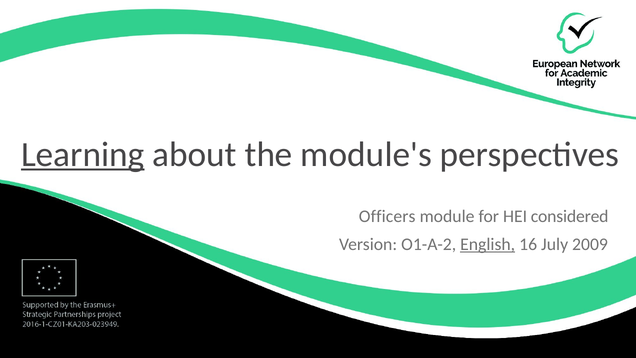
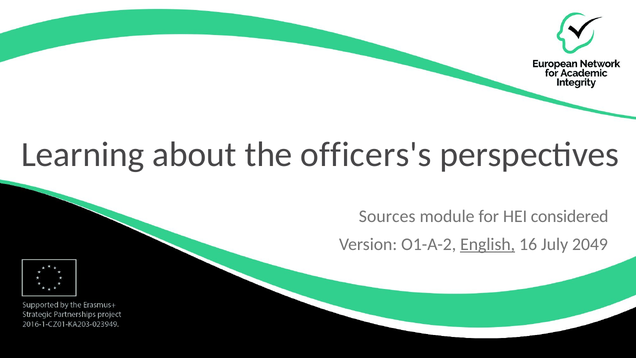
Learning underline: present -> none
module's: module's -> officers's
Officers: Officers -> Sources
2009: 2009 -> 2049
